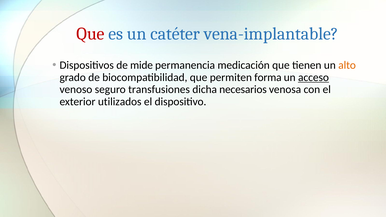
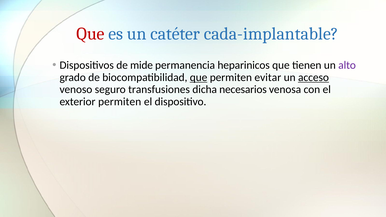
vena-implantable: vena-implantable -> cada-implantable
medicación: medicación -> heparinicos
alto colour: orange -> purple
que at (199, 77) underline: none -> present
forma: forma -> evitar
exterior utilizados: utilizados -> permiten
